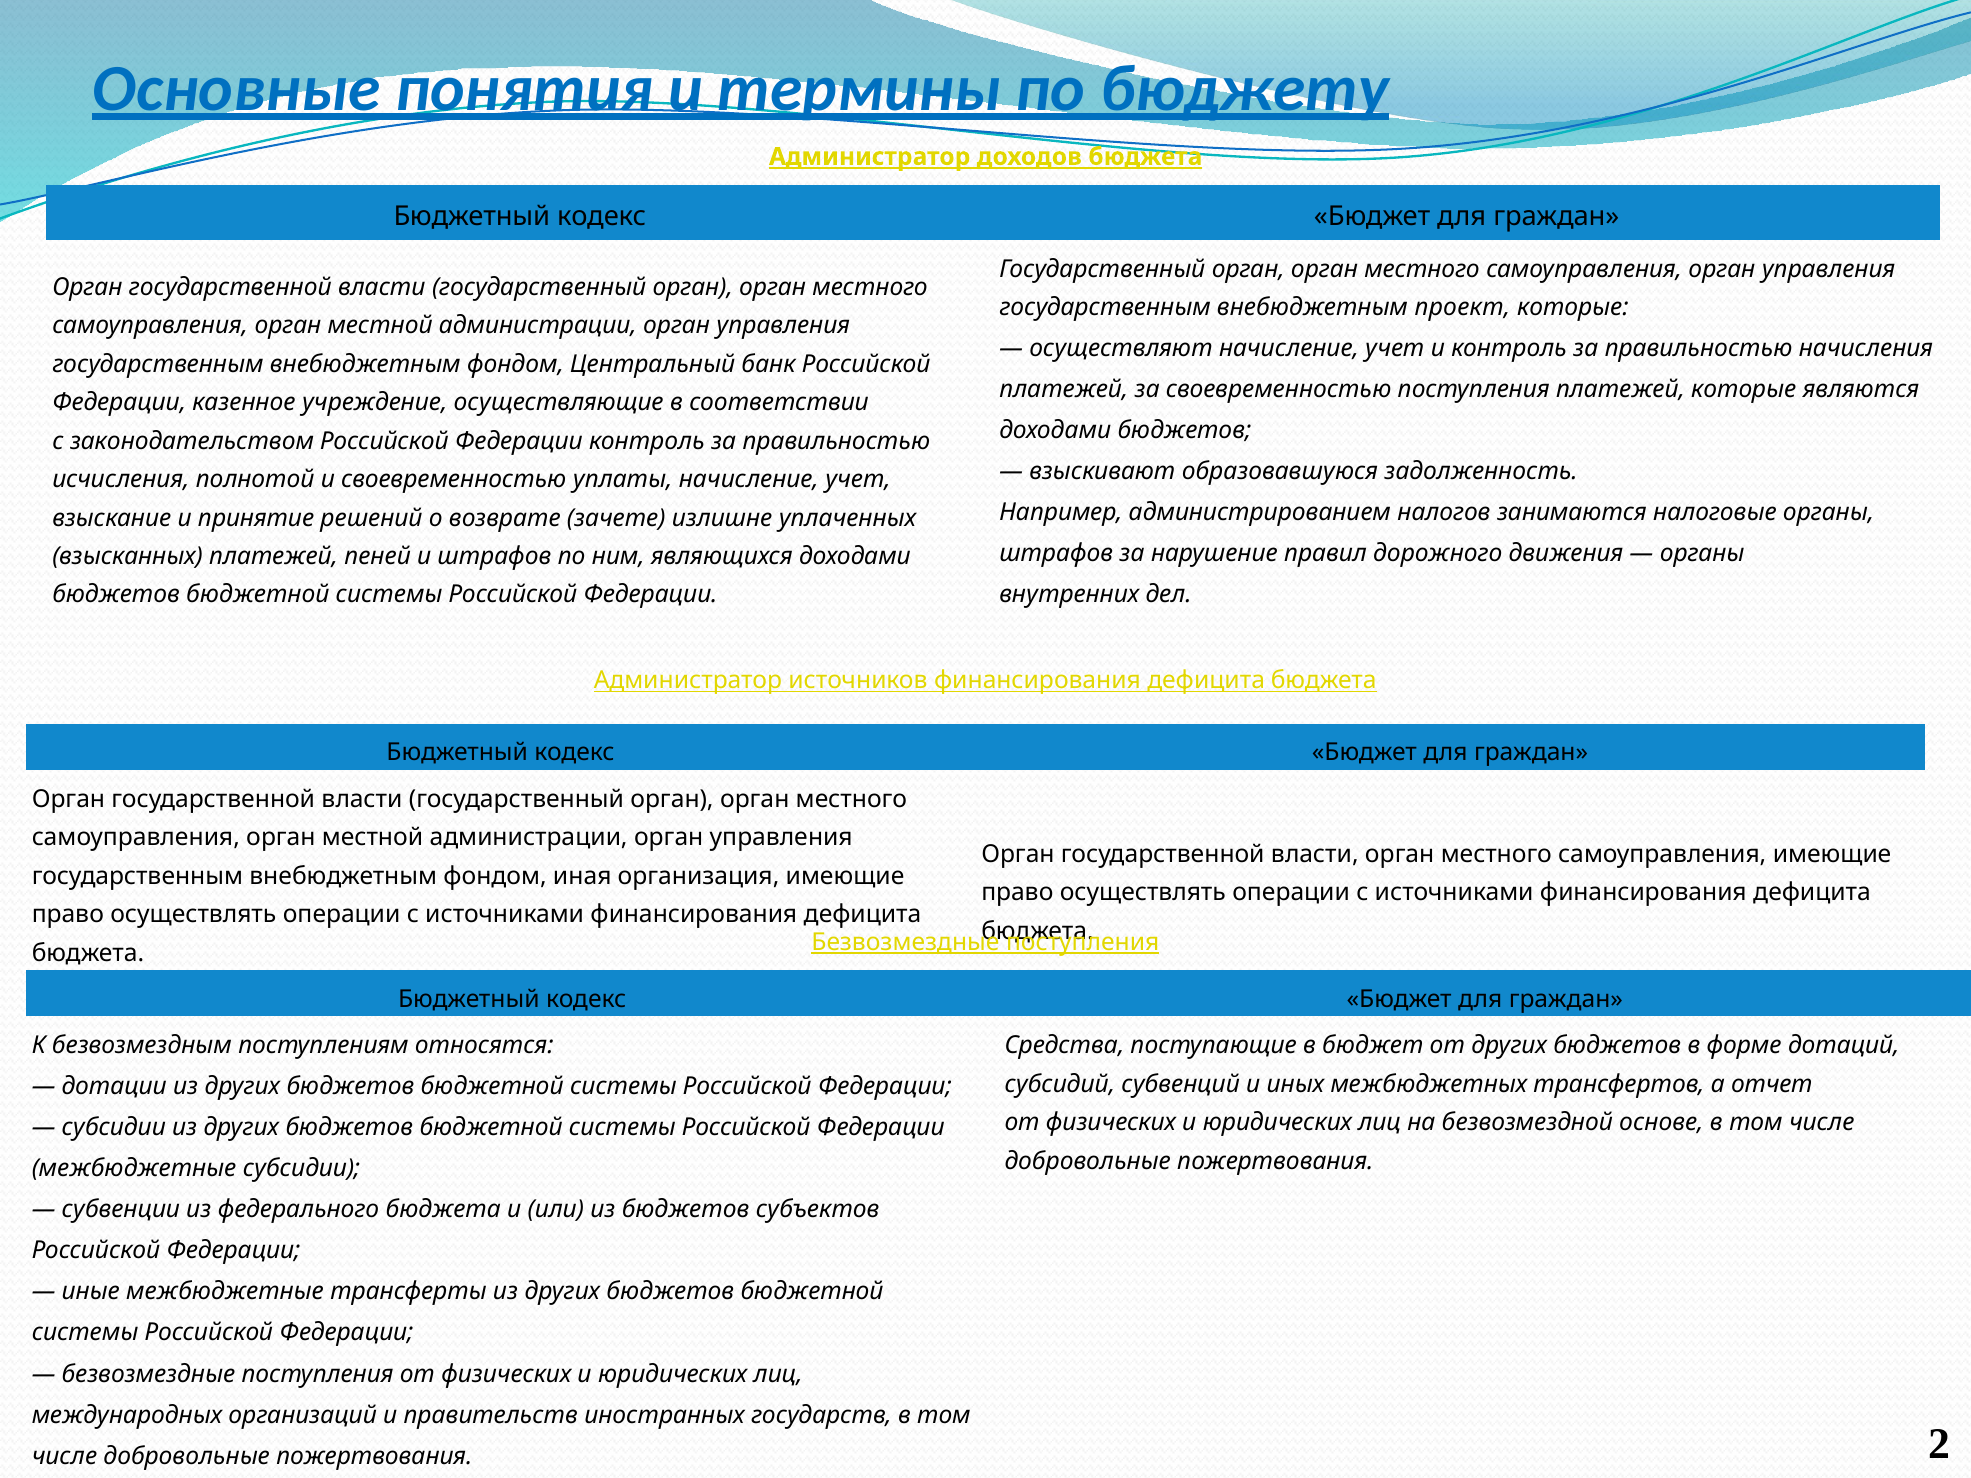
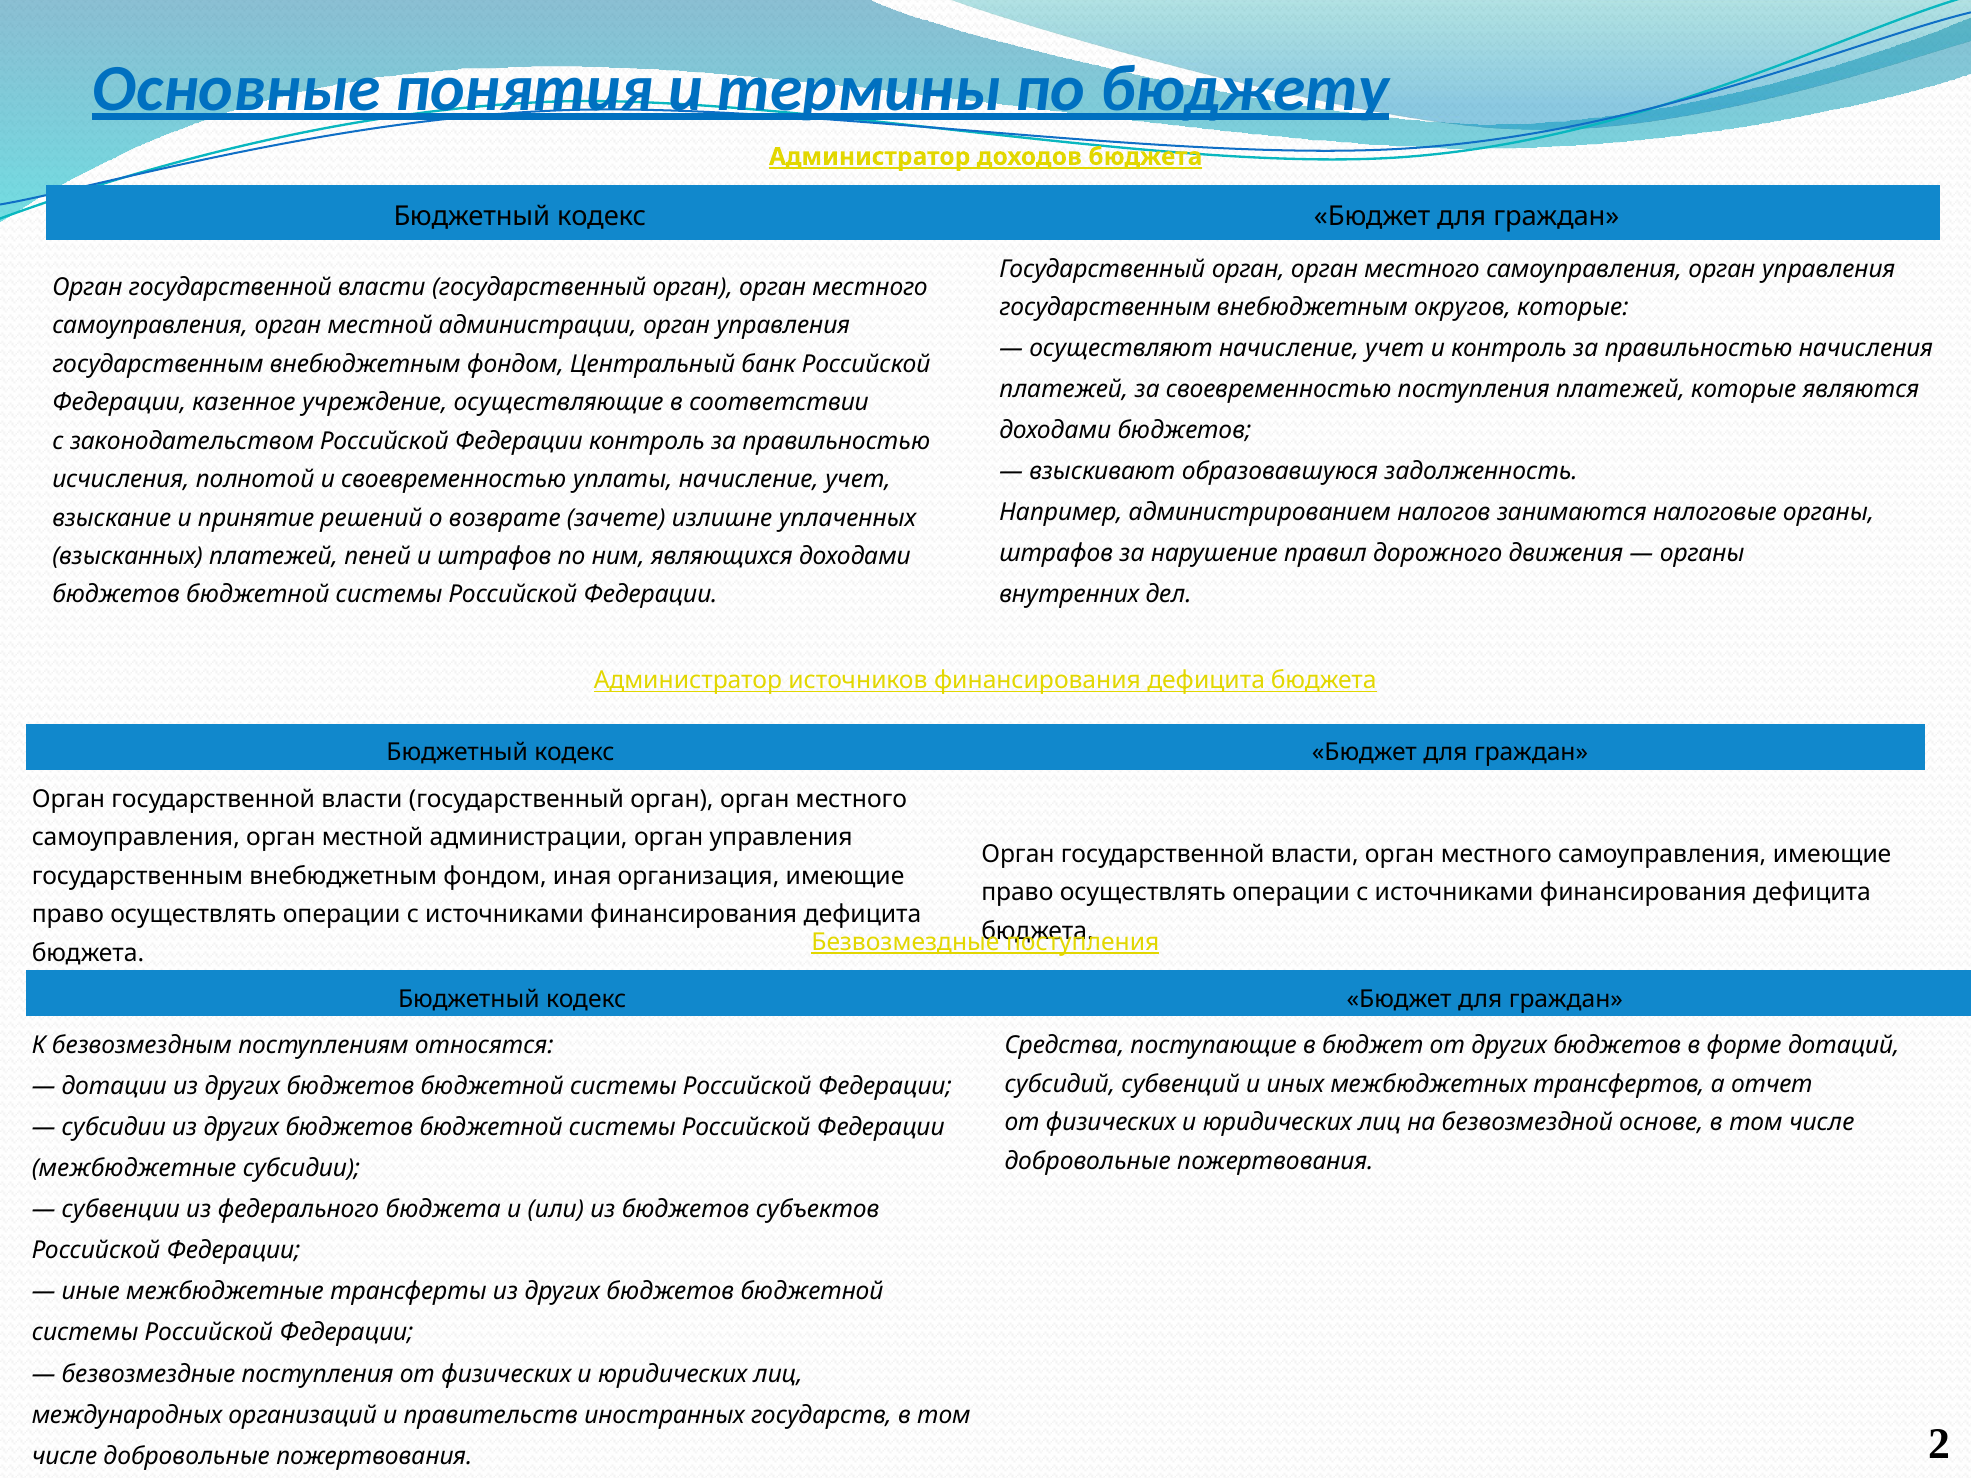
проект: проект -> округов
